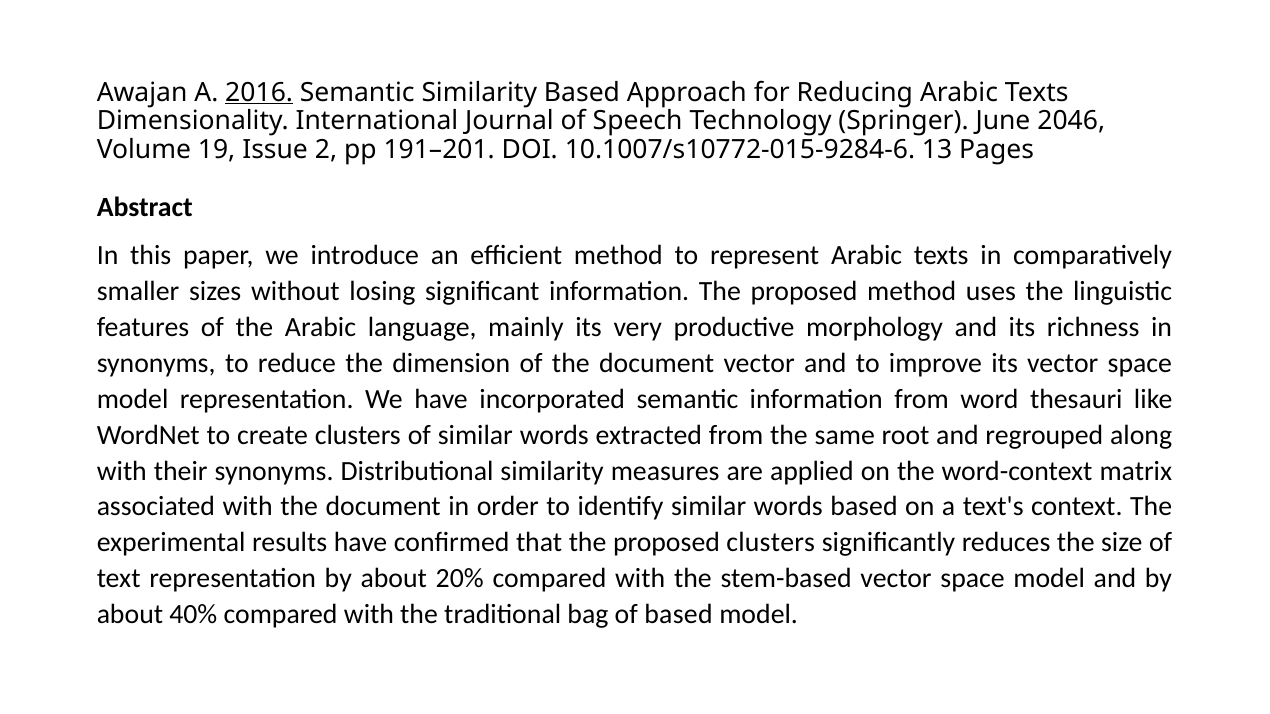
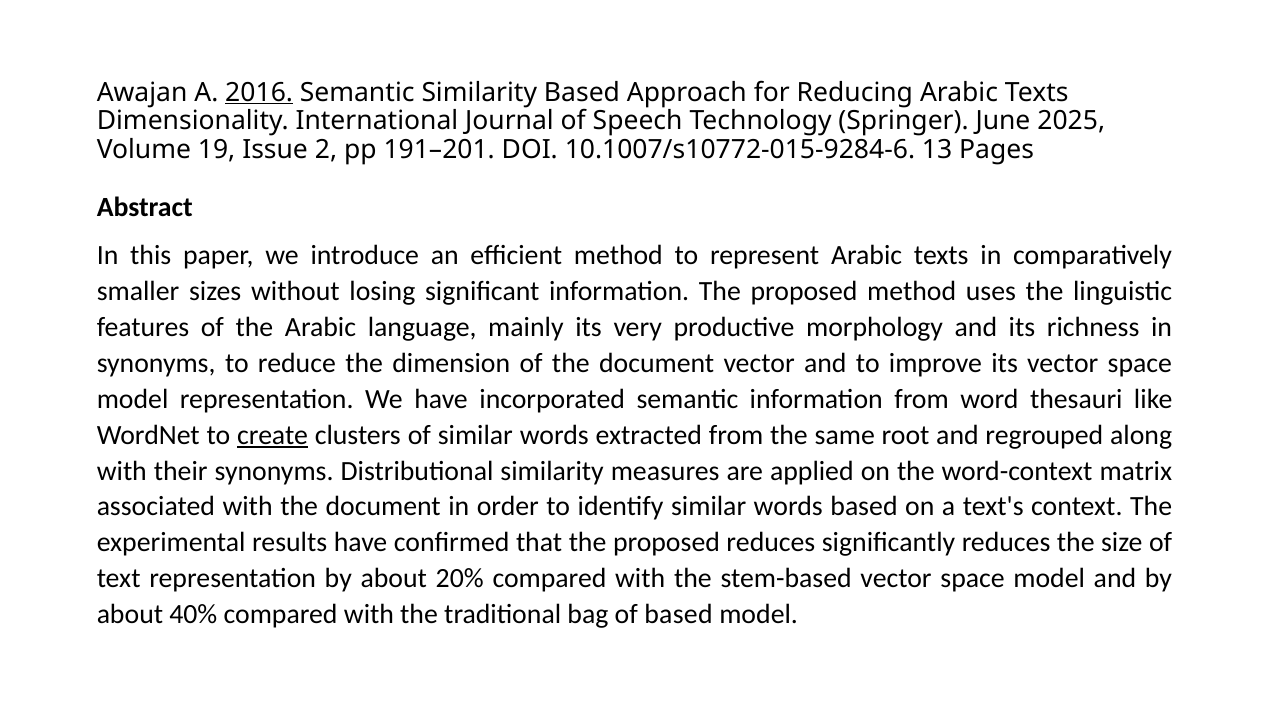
2046: 2046 -> 2025
create underline: none -> present
proposed clusters: clusters -> reduces
